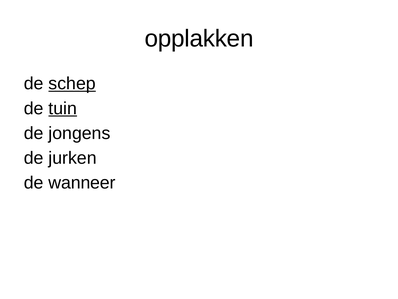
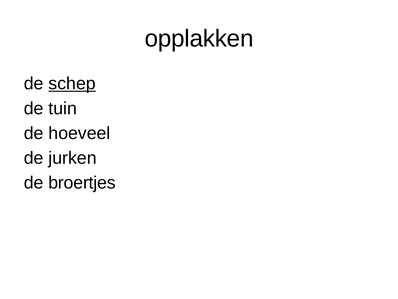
tuin underline: present -> none
jongens: jongens -> hoeveel
wanneer: wanneer -> broertjes
